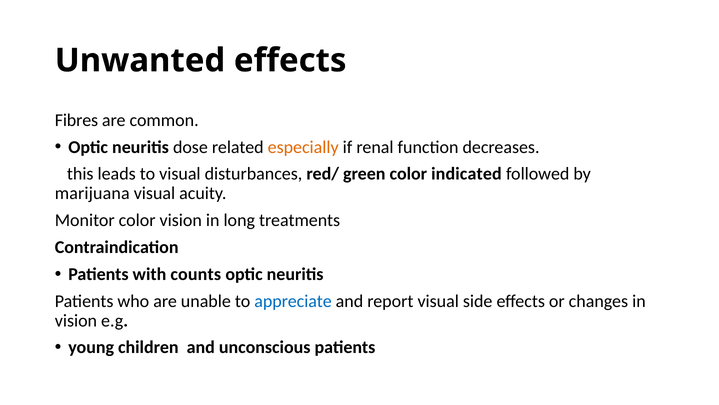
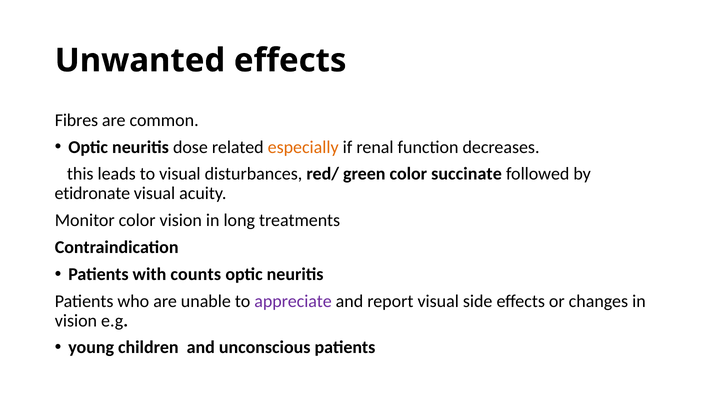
indicated: indicated -> succinate
marijuana: marijuana -> etidronate
appreciate colour: blue -> purple
